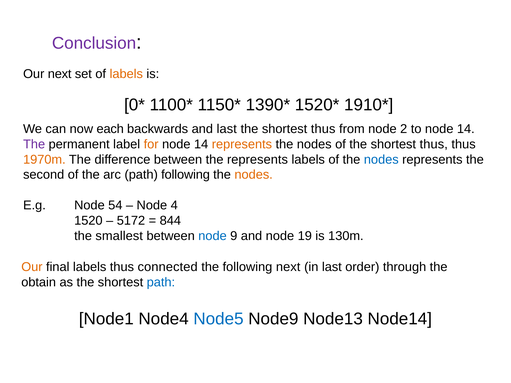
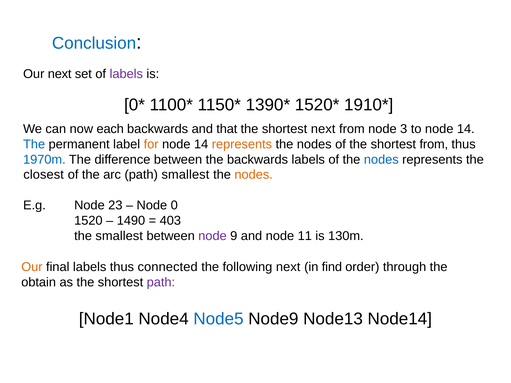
Conclusion colour: purple -> blue
labels at (126, 74) colour: orange -> purple
and last: last -> that
thus at (323, 129): thus -> next
2: 2 -> 3
The at (34, 144) colour: purple -> blue
of the shortest thus: thus -> from
1970m colour: orange -> blue
the represents: represents -> backwards
second: second -> closest
path following: following -> smallest
54: 54 -> 23
4: 4 -> 0
5172: 5172 -> 1490
844: 844 -> 403
node at (213, 236) colour: blue -> purple
19: 19 -> 11
in last: last -> find
path at (161, 282) colour: blue -> purple
